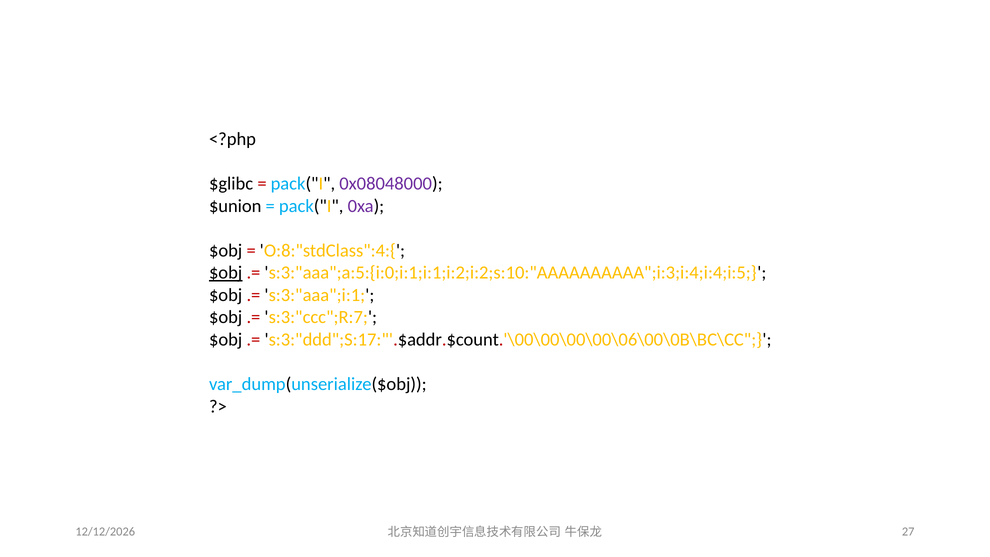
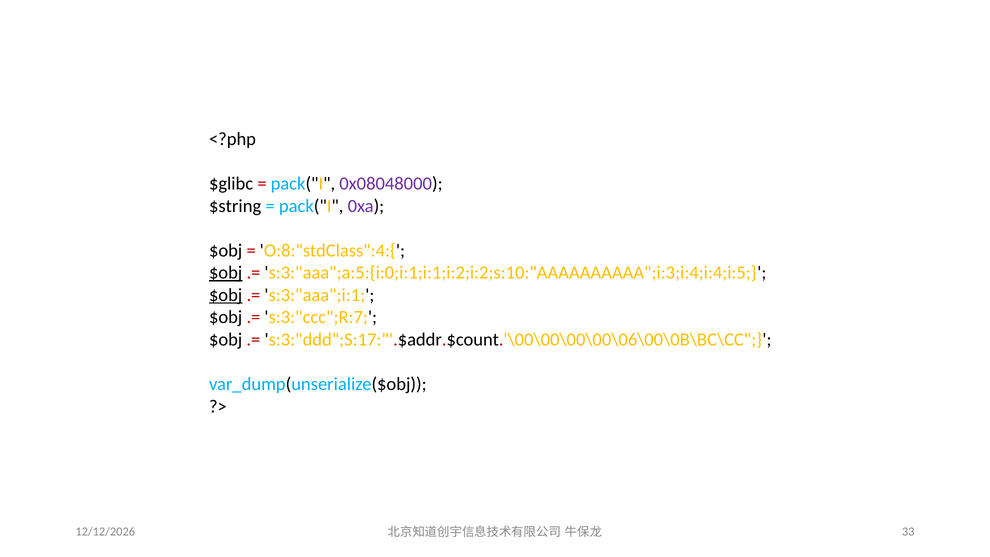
$union: $union -> $string
$obj at (226, 295) underline: none -> present
27: 27 -> 33
